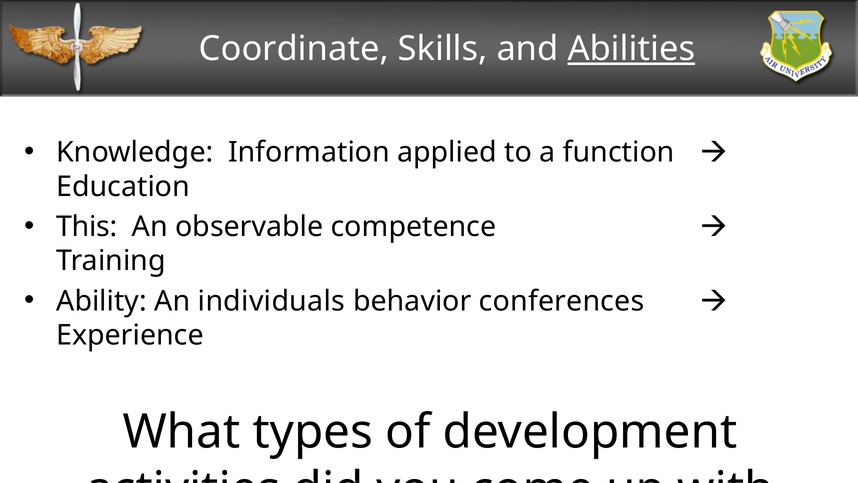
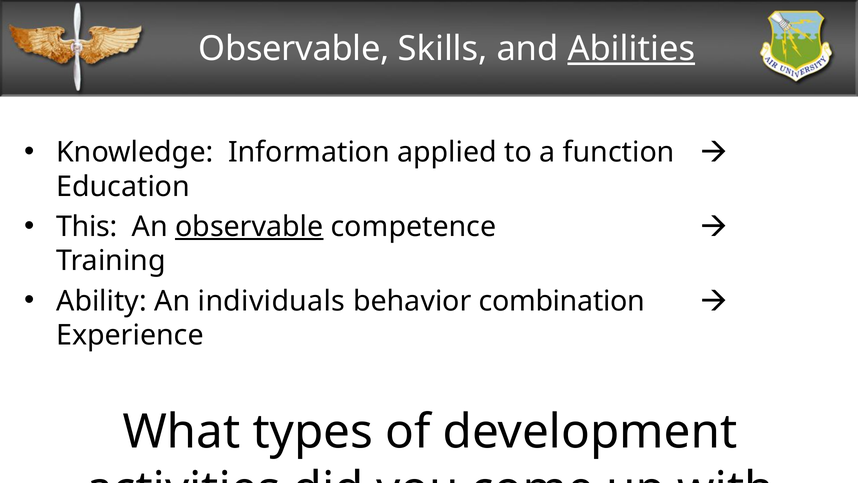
Coordinate at (294, 49): Coordinate -> Observable
observable at (249, 227) underline: none -> present
conferences: conferences -> combination
